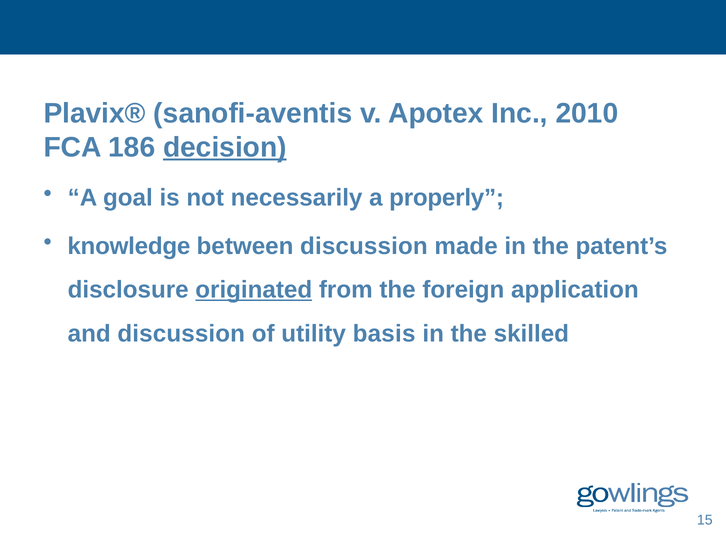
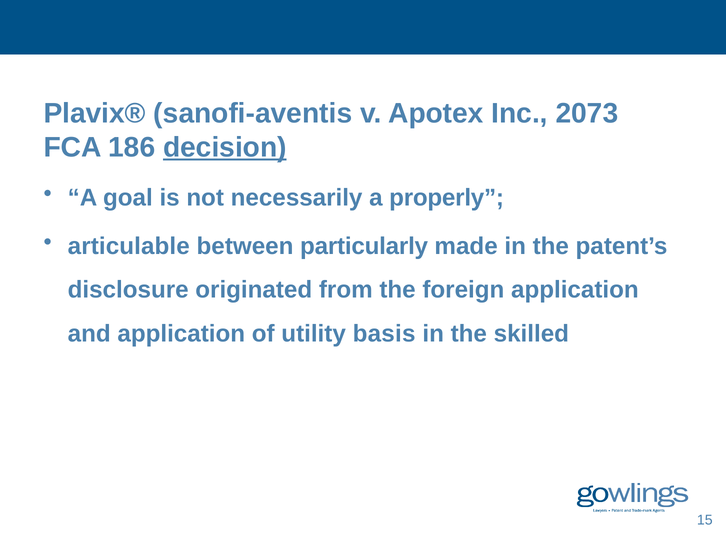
2010: 2010 -> 2073
knowledge: knowledge -> articulable
between discussion: discussion -> particularly
originated underline: present -> none
and discussion: discussion -> application
